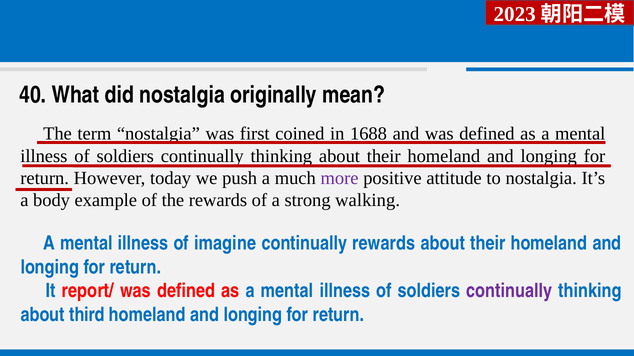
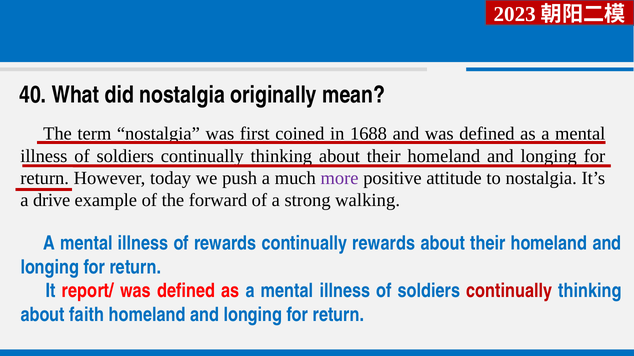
body: body -> drive
the rewards: rewards -> forward
of imagine: imagine -> rewards
continually at (509, 291) colour: purple -> red
third: third -> faith
